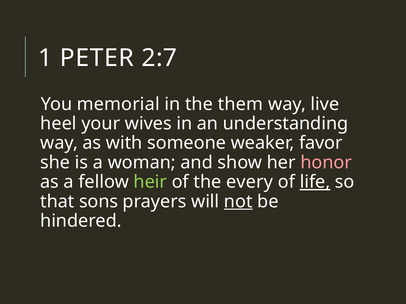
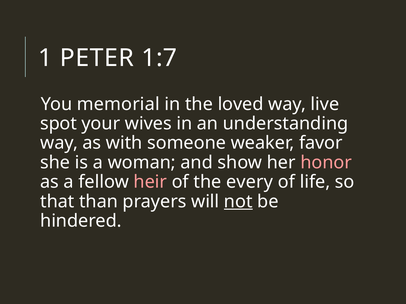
2:7: 2:7 -> 1:7
them: them -> loved
heel: heel -> spot
heir colour: light green -> pink
life underline: present -> none
sons: sons -> than
